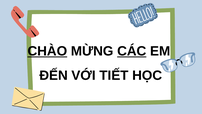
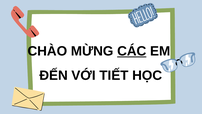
CHÀO underline: present -> none
